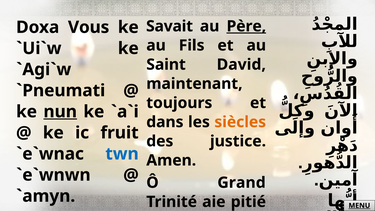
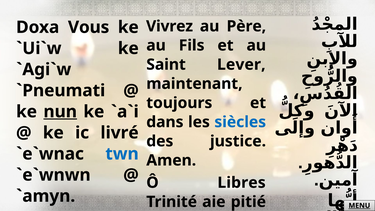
Savait: Savait -> Vivrez
Père underline: present -> none
David: David -> Lever
siècles colour: orange -> blue
fruit: fruit -> livré
Grand: Grand -> Libres
